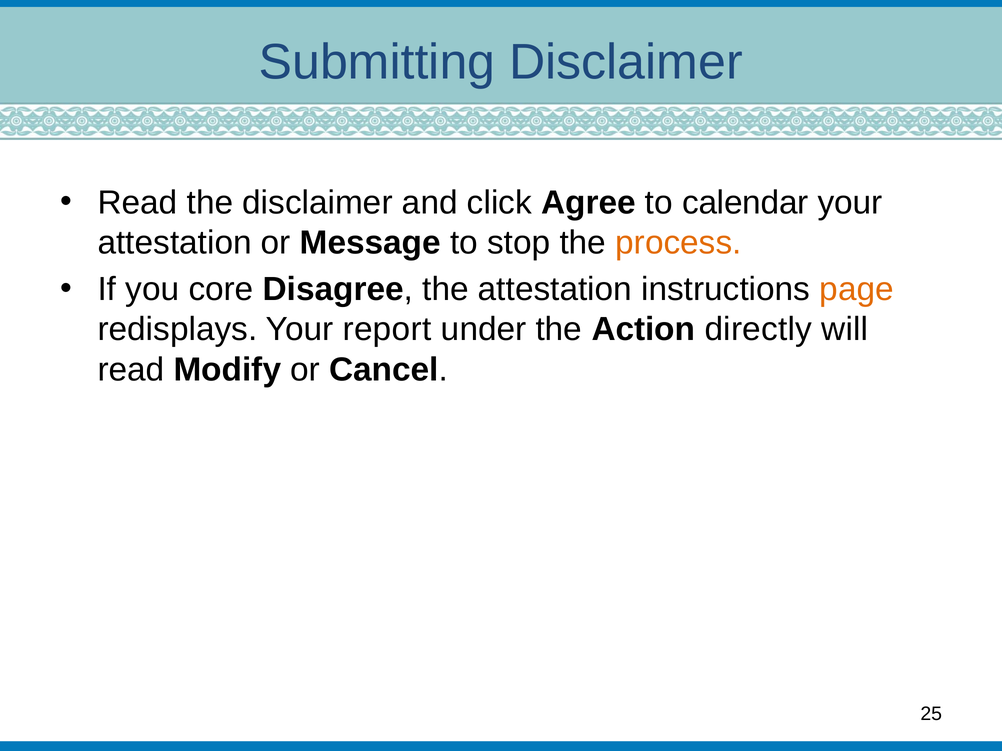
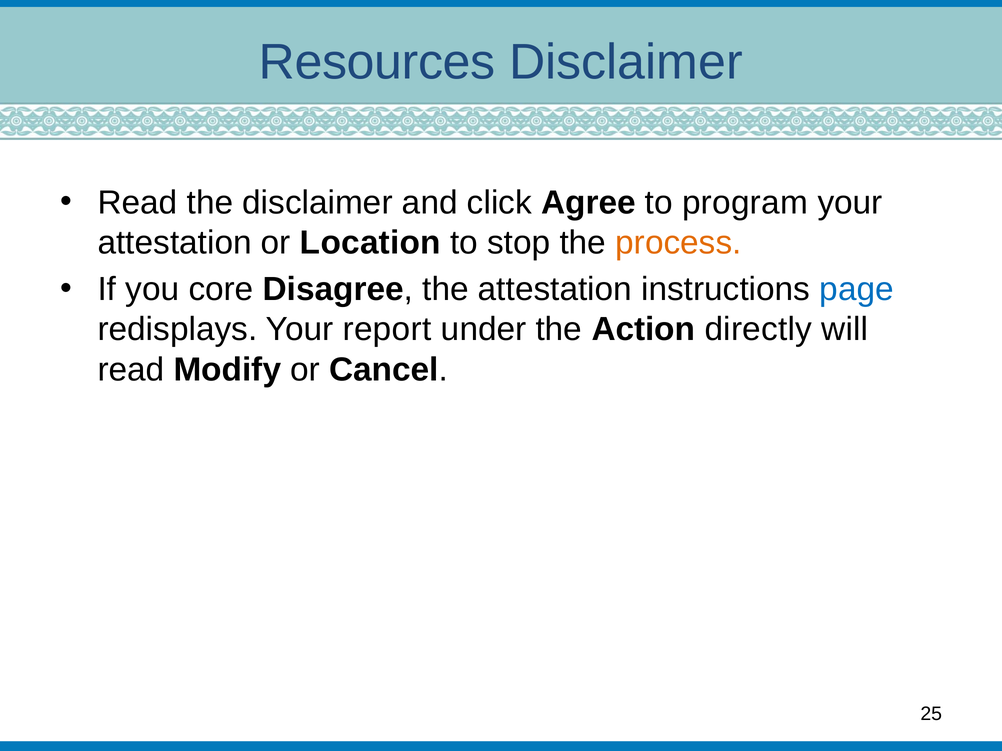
Submitting: Submitting -> Resources
calendar: calendar -> program
Message: Message -> Location
page colour: orange -> blue
